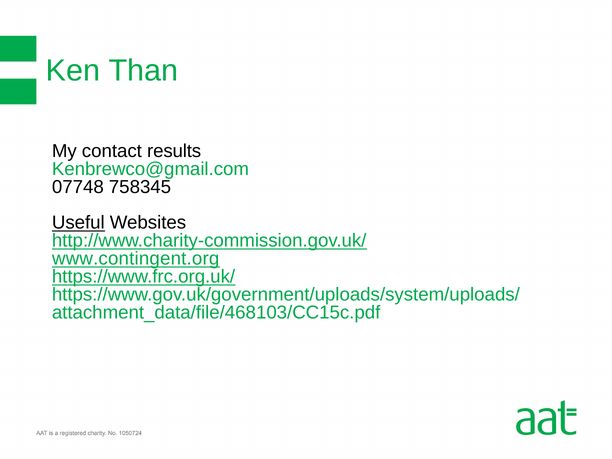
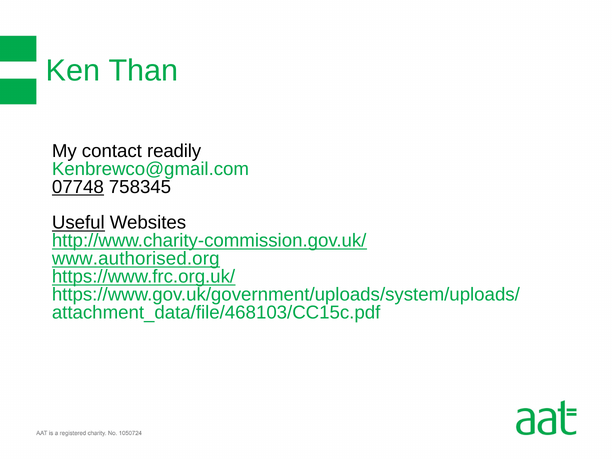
results: results -> readily
07748 underline: none -> present
www.contingent.org: www.contingent.org -> www.authorised.org
